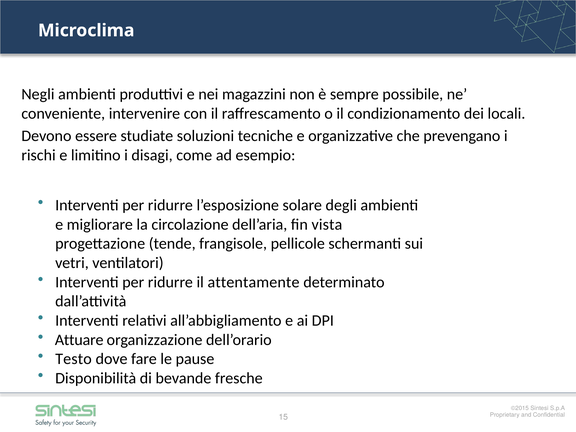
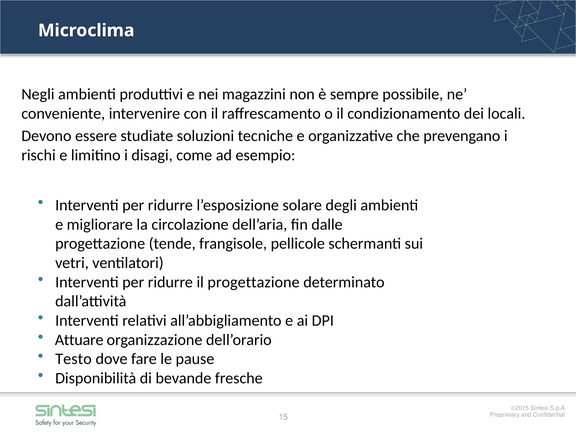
vista: vista -> dalle
il attentamente: attentamente -> progettazione
